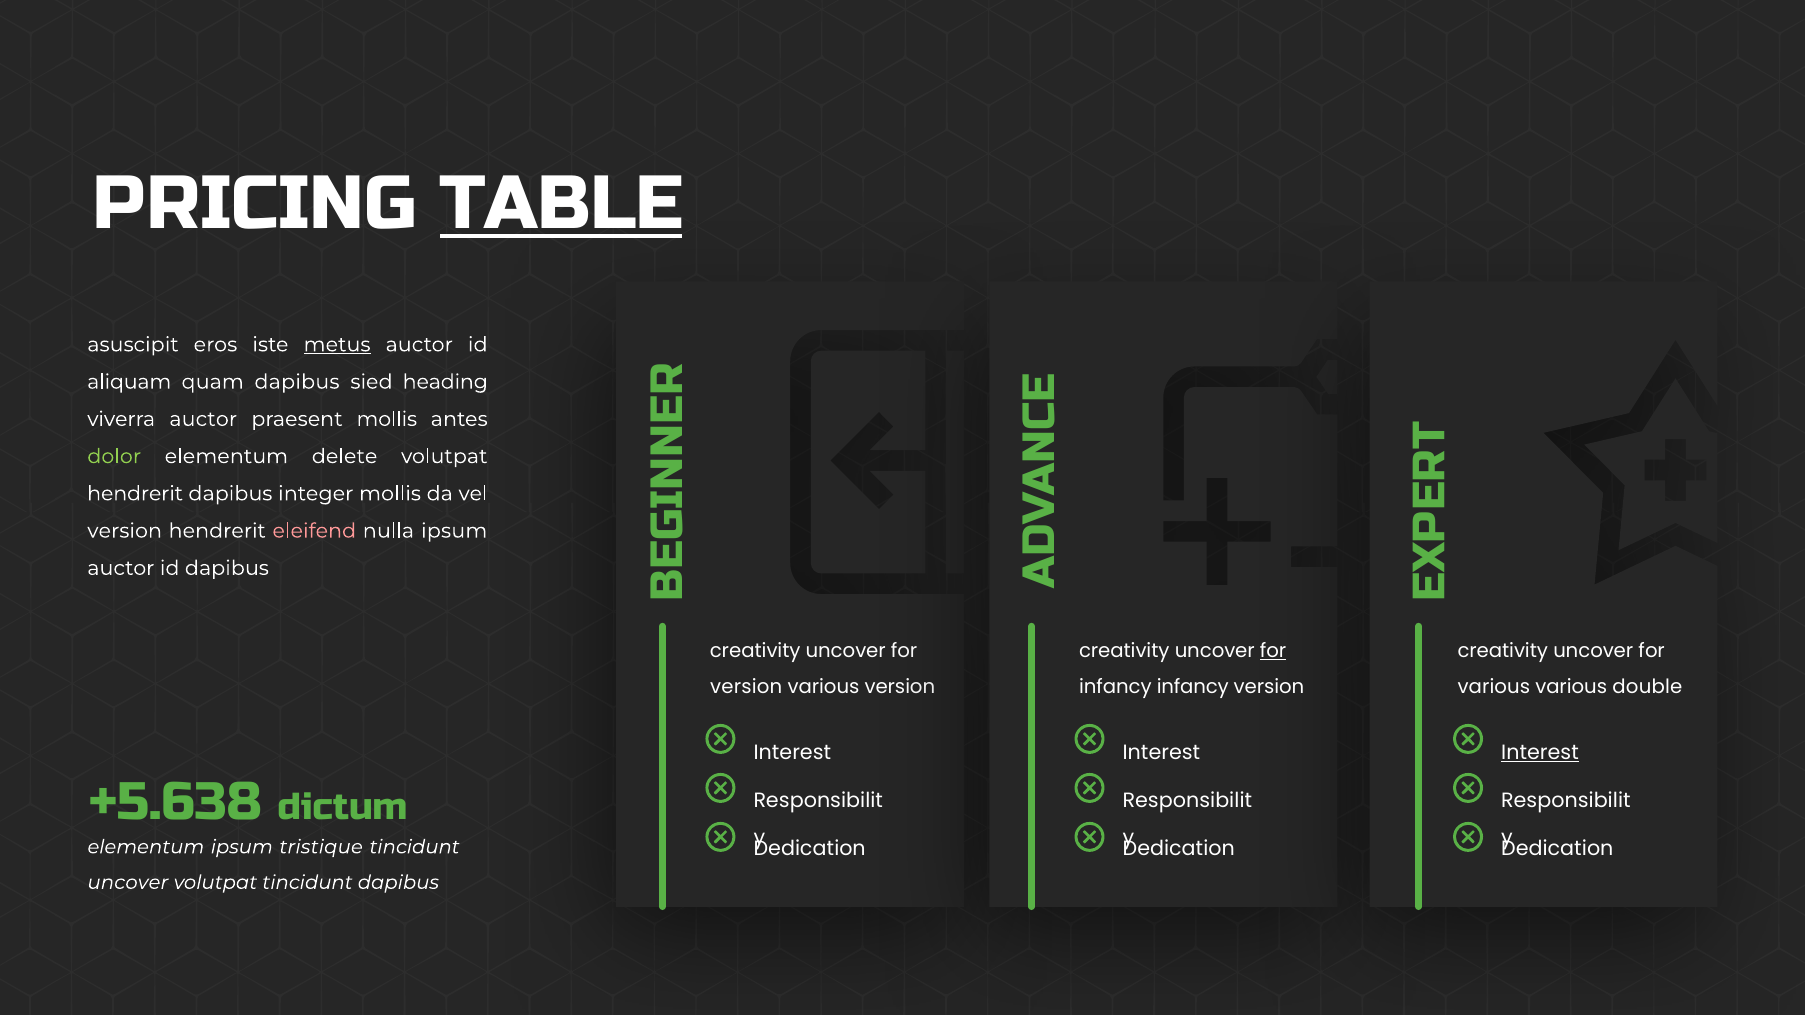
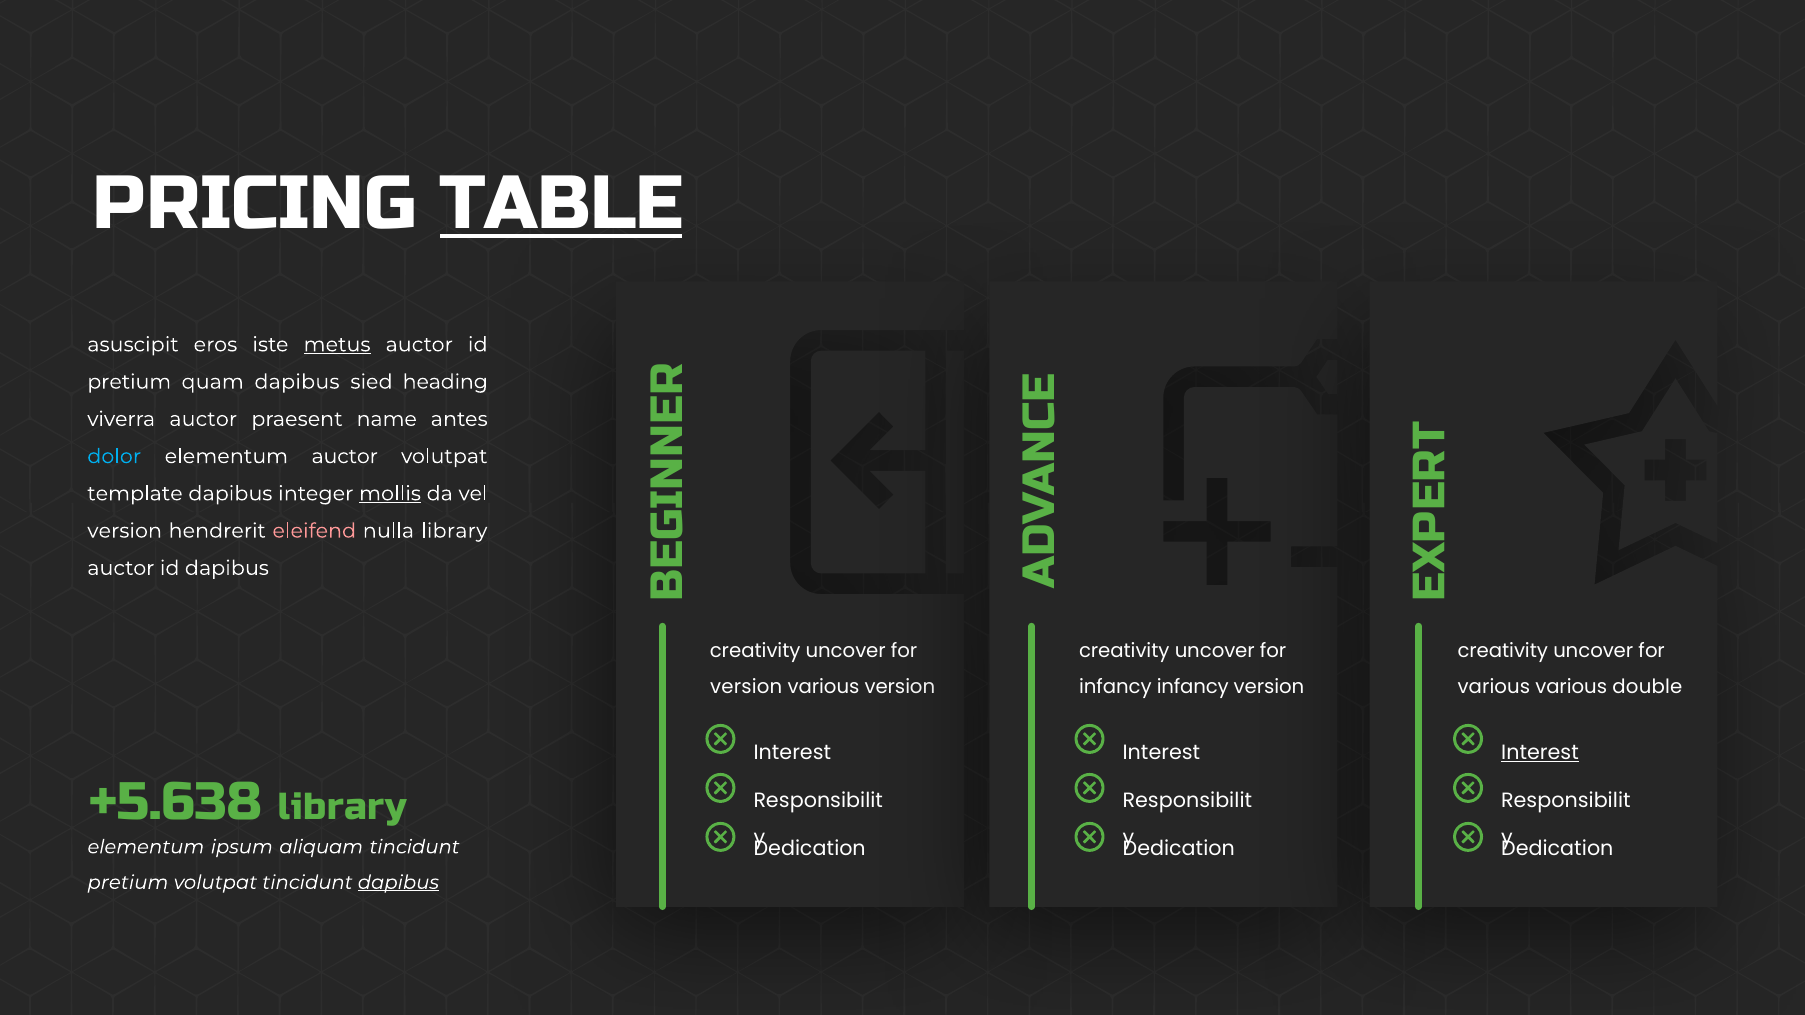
aliquam at (129, 382): aliquam -> pretium
praesent mollis: mollis -> name
dolor colour: light green -> light blue
elementum delete: delete -> auctor
hendrerit at (135, 494): hendrerit -> template
mollis at (390, 494) underline: none -> present
nulla ipsum: ipsum -> library
for at (1273, 651) underline: present -> none
+5.638 dictum: dictum -> library
tristique: tristique -> aliquam
uncover at (128, 883): uncover -> pretium
dapibus at (398, 883) underline: none -> present
